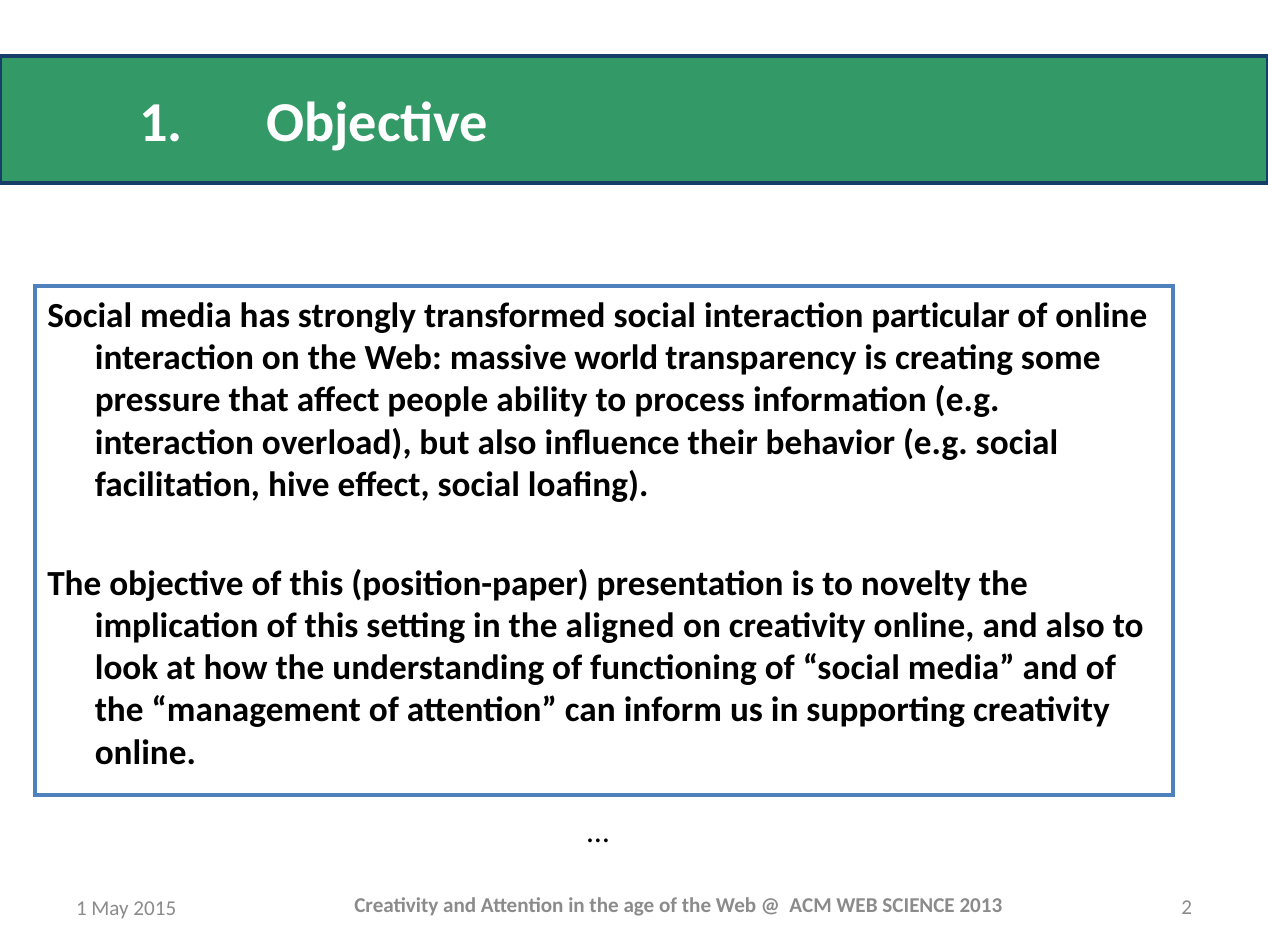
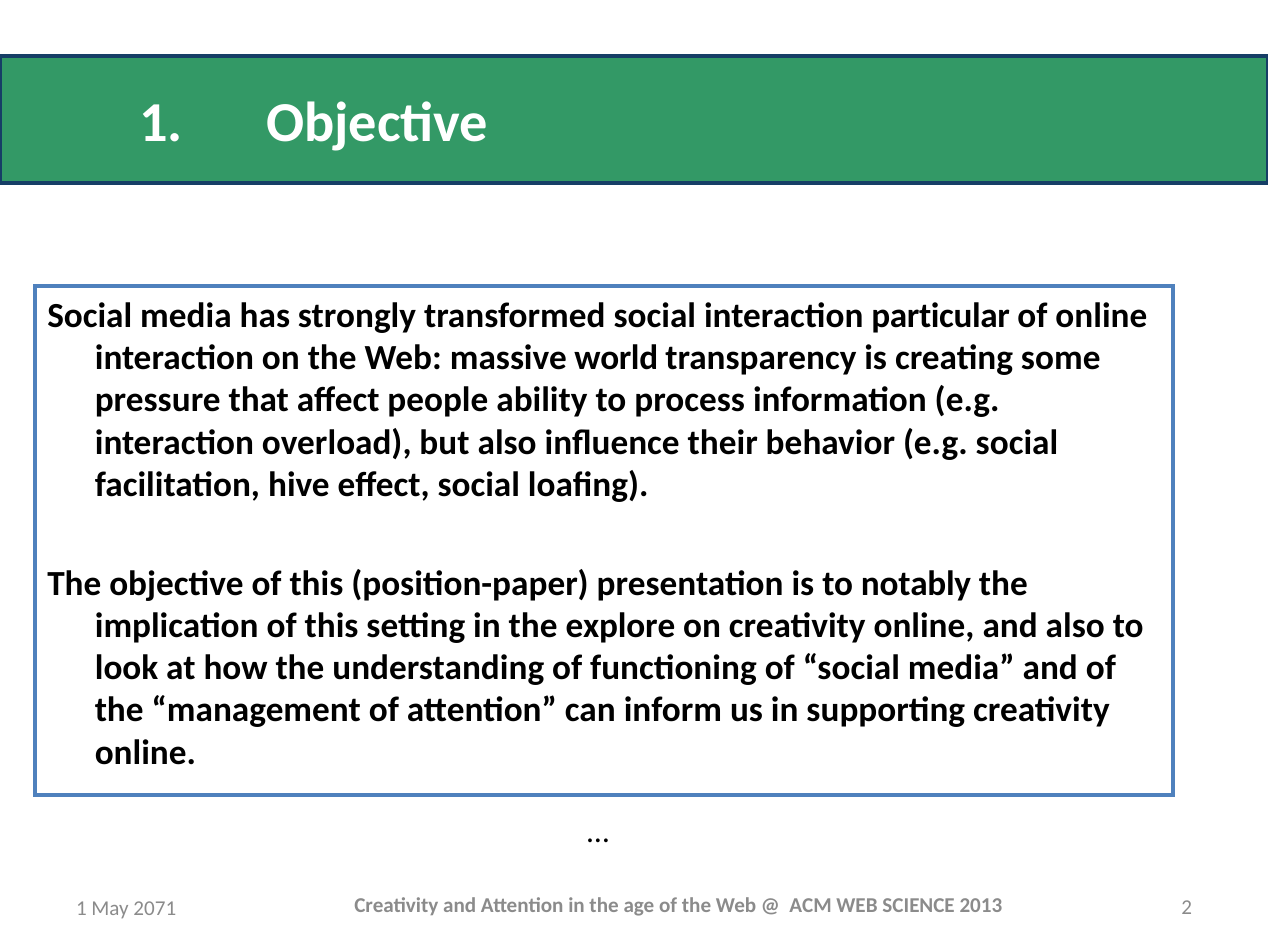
novelty: novelty -> notably
aligned: aligned -> explore
2015: 2015 -> 2071
